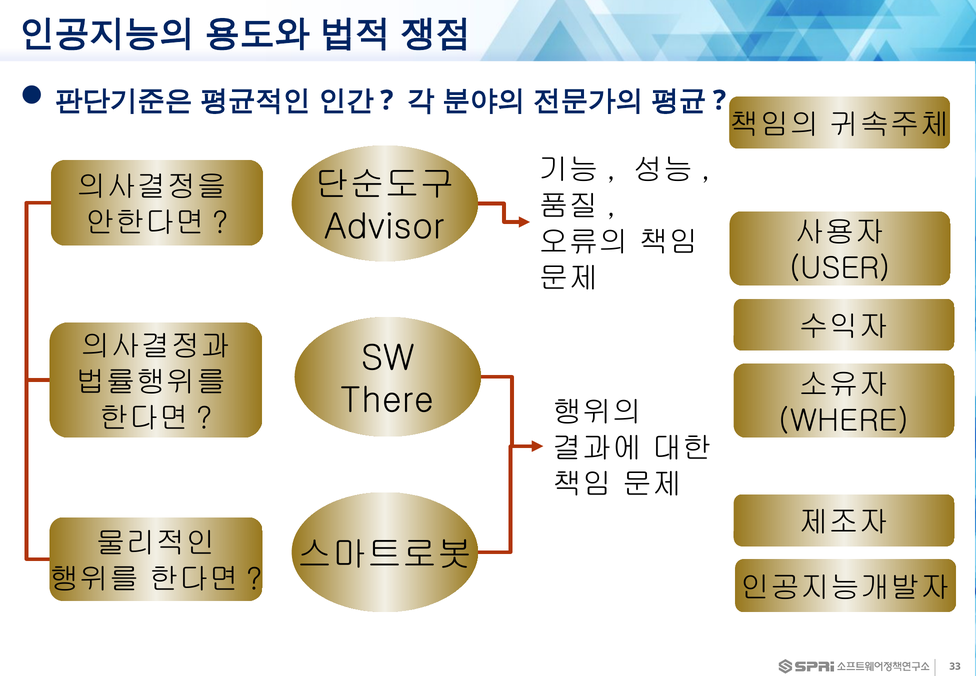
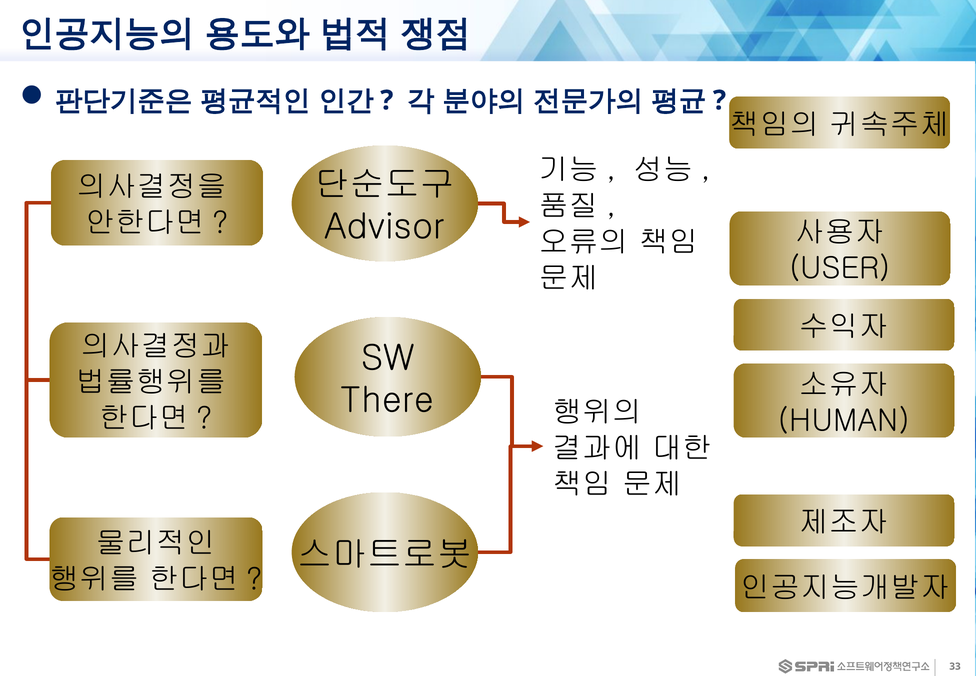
WHERE: WHERE -> HUMAN
